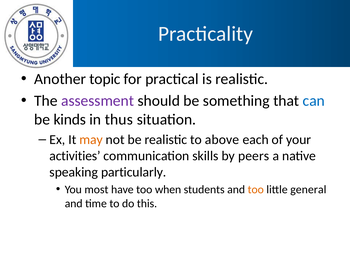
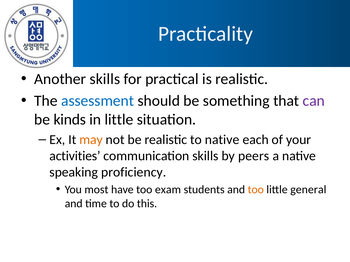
Another topic: topic -> skills
assessment colour: purple -> blue
can colour: blue -> purple
in thus: thus -> little
to above: above -> native
particularly: particularly -> proficiency
when: when -> exam
